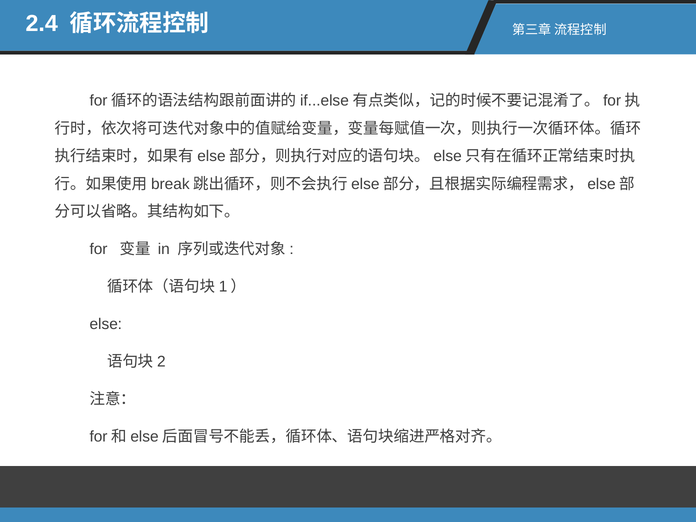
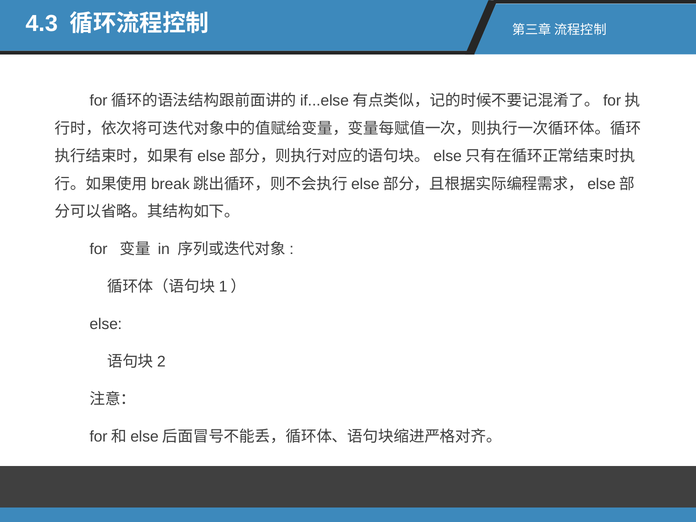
2.4: 2.4 -> 4.3
